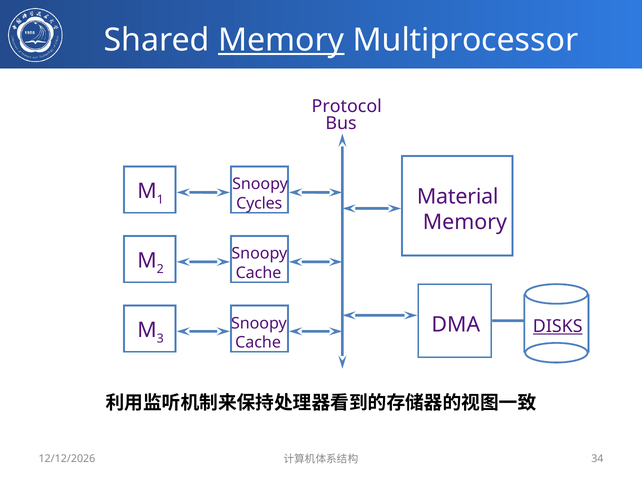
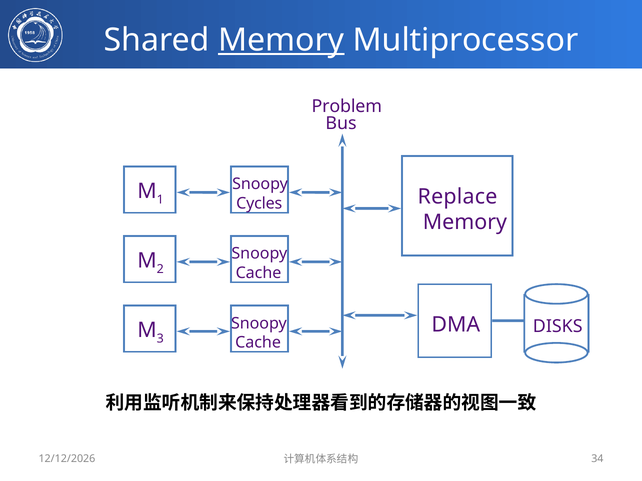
Protocol: Protocol -> Problem
Material: Material -> Replace
DISKS underline: present -> none
